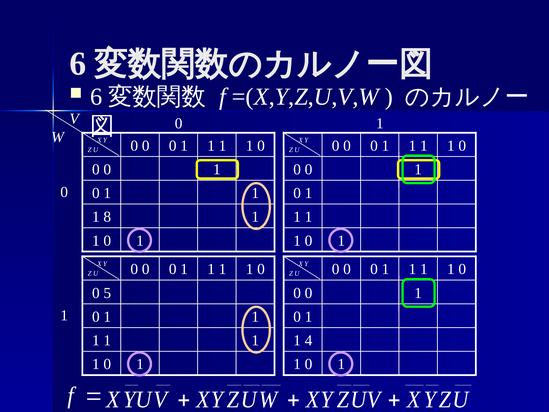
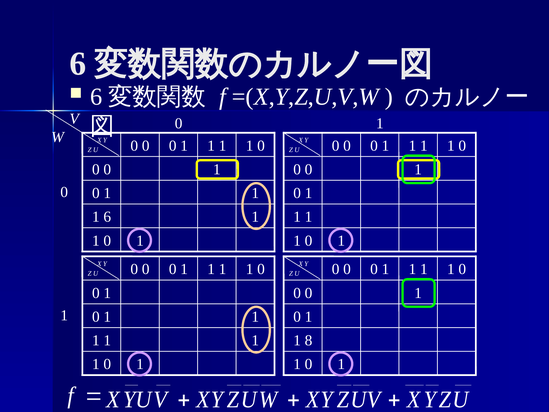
1 8: 8 -> 6
5 at (107, 293): 5 -> 1
4: 4 -> 8
